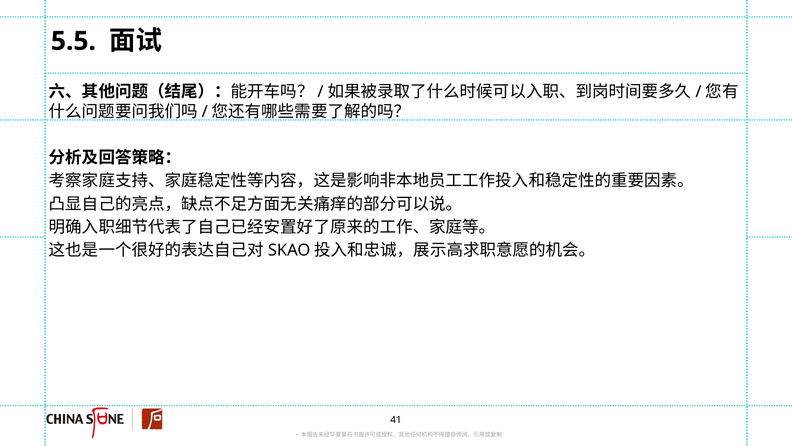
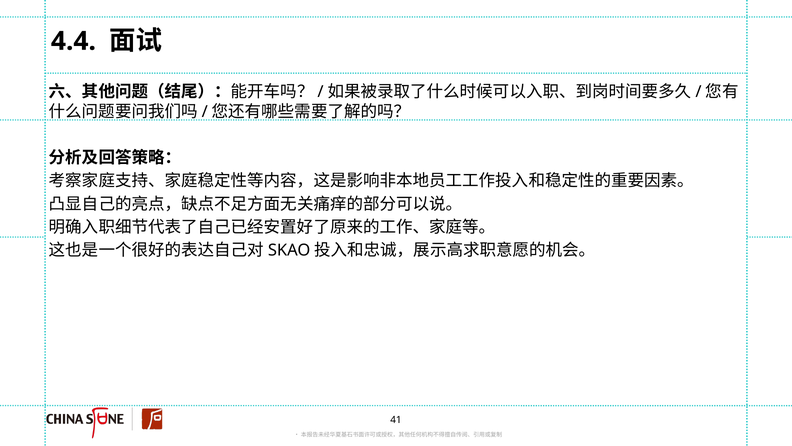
5.5: 5.5 -> 4.4
